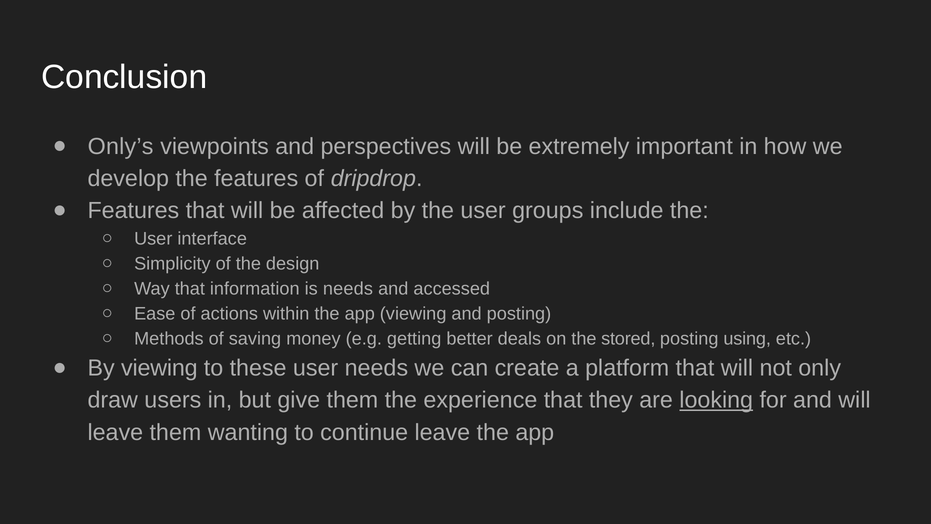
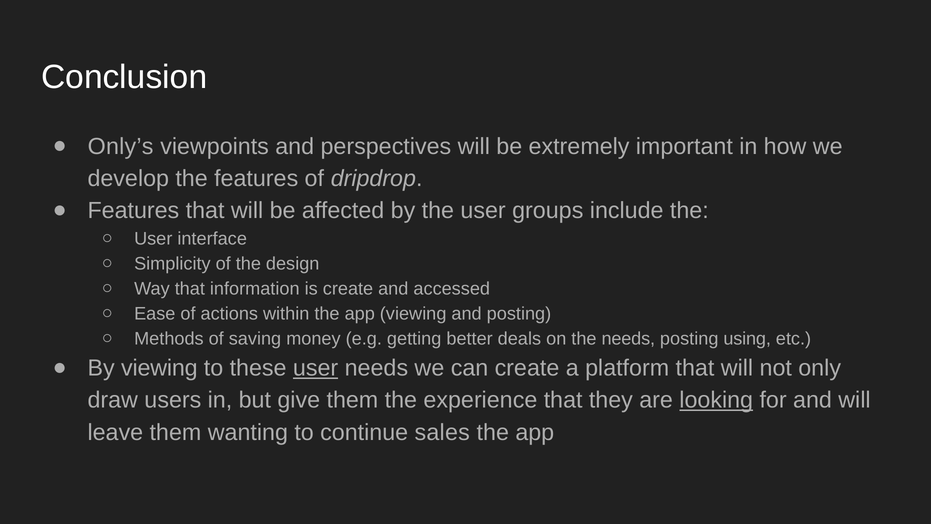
is needs: needs -> create
the stored: stored -> needs
user at (316, 368) underline: none -> present
continue leave: leave -> sales
